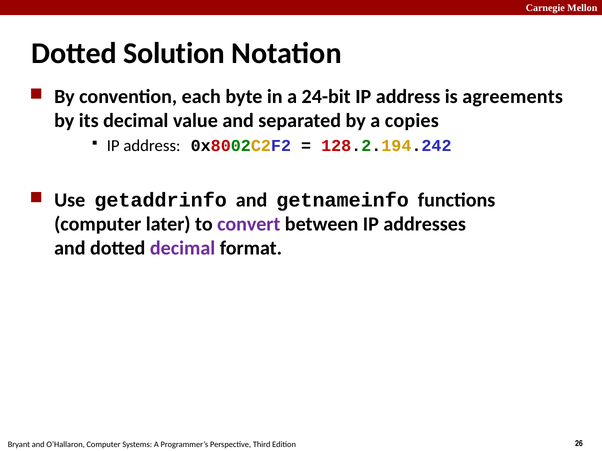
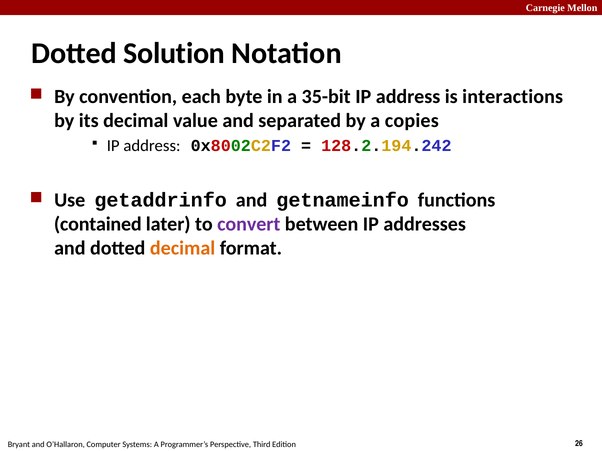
24-bit: 24-bit -> 35-bit
agreements: agreements -> interactions
computer at (98, 225): computer -> contained
decimal at (183, 249) colour: purple -> orange
